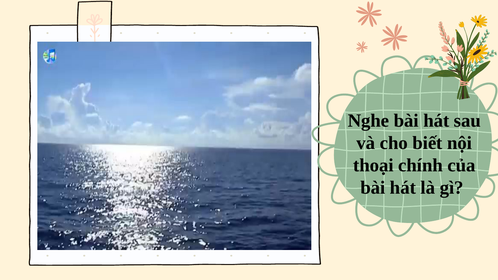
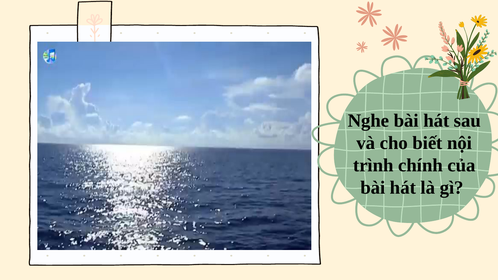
thoại: thoại -> trình
